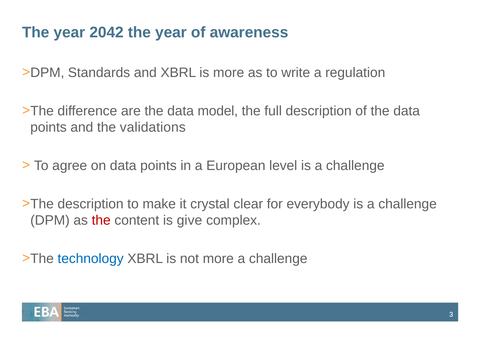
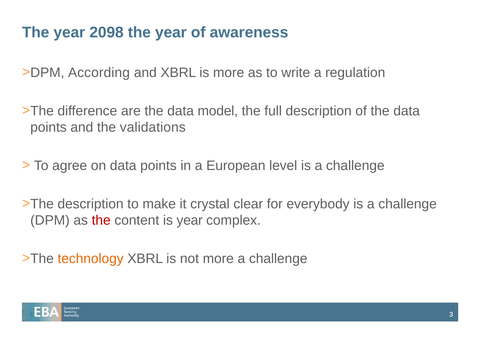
2042: 2042 -> 2098
Standards: Standards -> According
is give: give -> year
technology colour: blue -> orange
